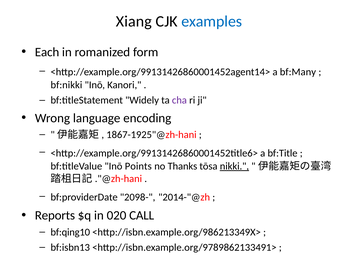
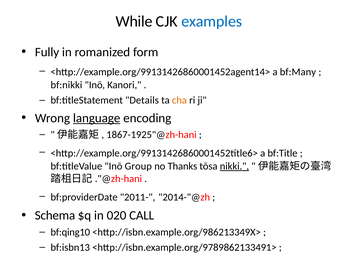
Xiang: Xiang -> While
Each: Each -> Fully
Widely: Widely -> Details
cha colour: purple -> orange
language underline: none -> present
Points: Points -> Group
2098-: 2098- -> 2011-
Reports: Reports -> Schema
